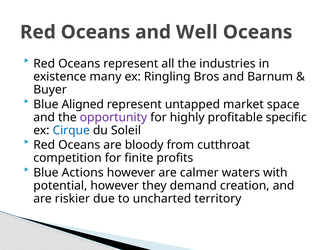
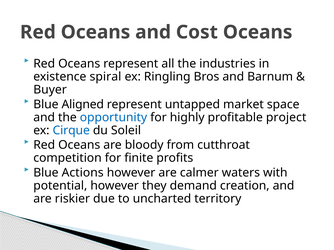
Well: Well -> Cost
many: many -> spiral
opportunity colour: purple -> blue
specific: specific -> project
